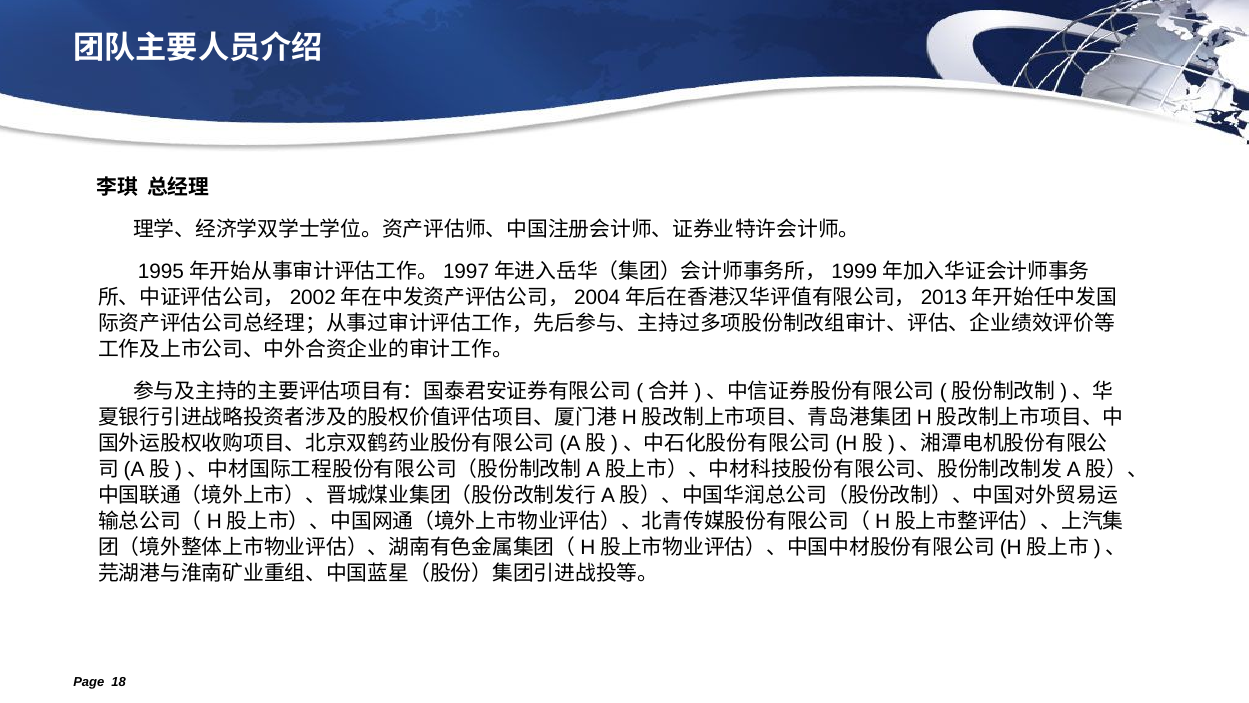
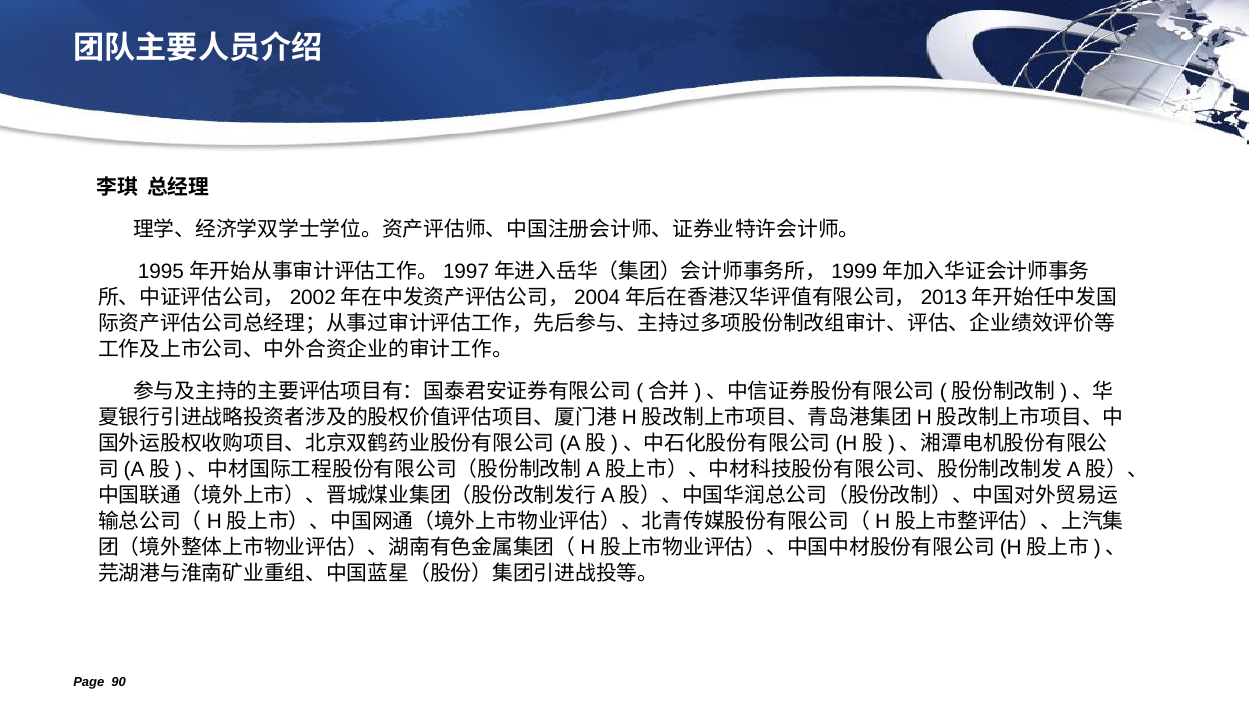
18: 18 -> 90
